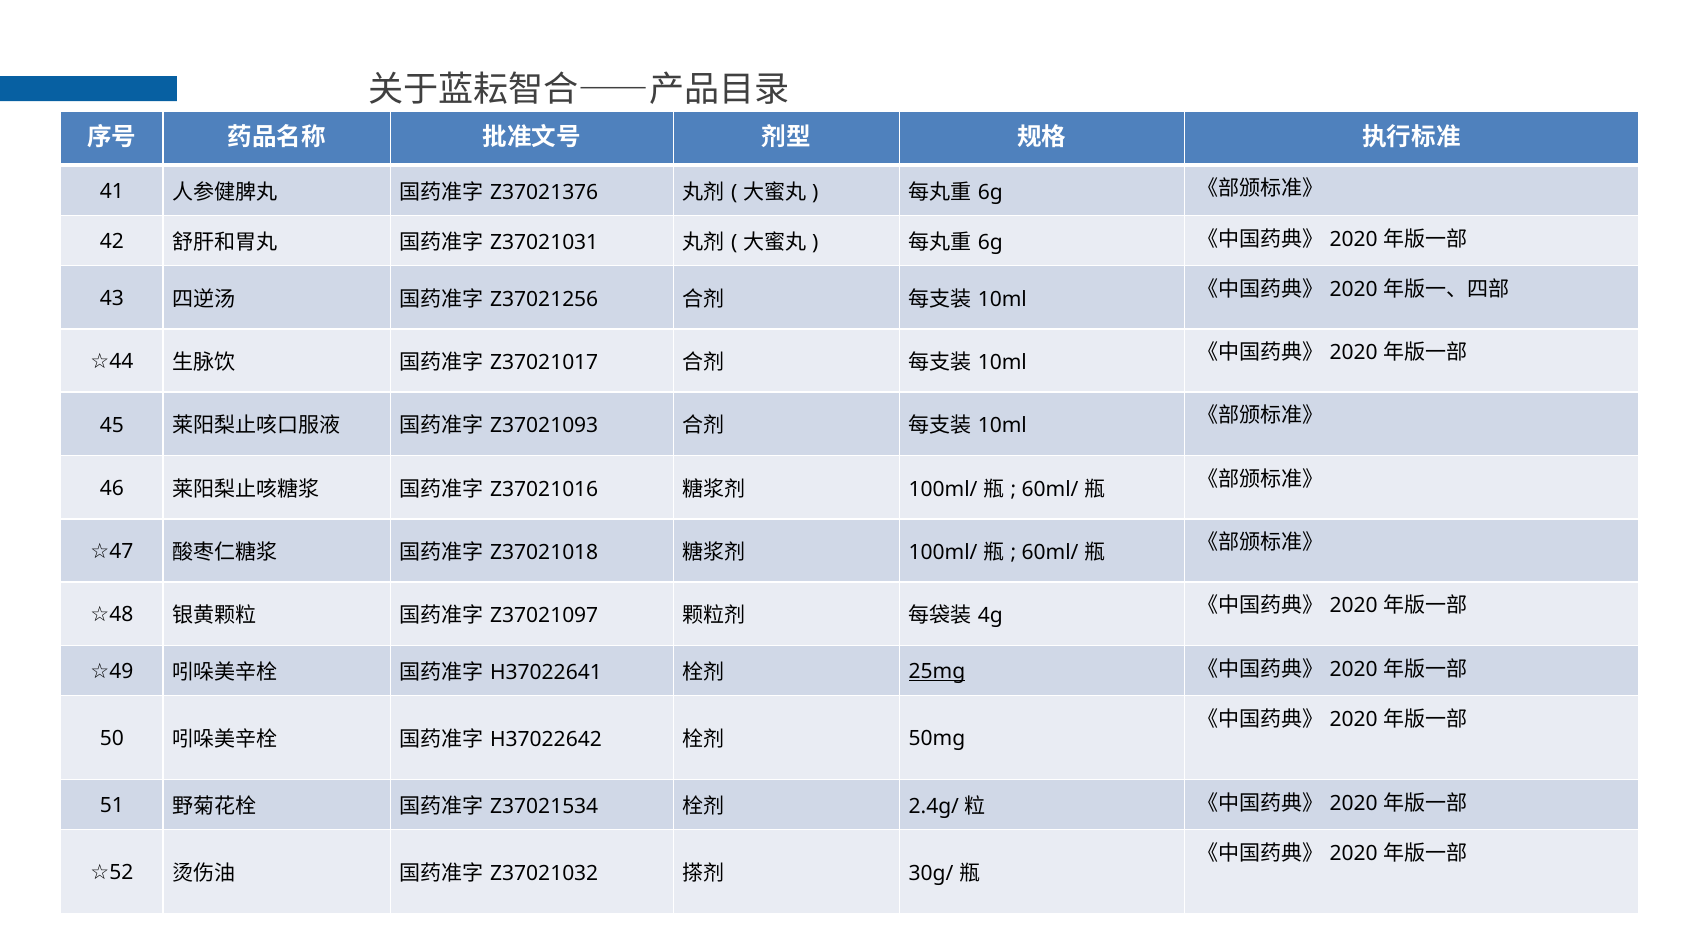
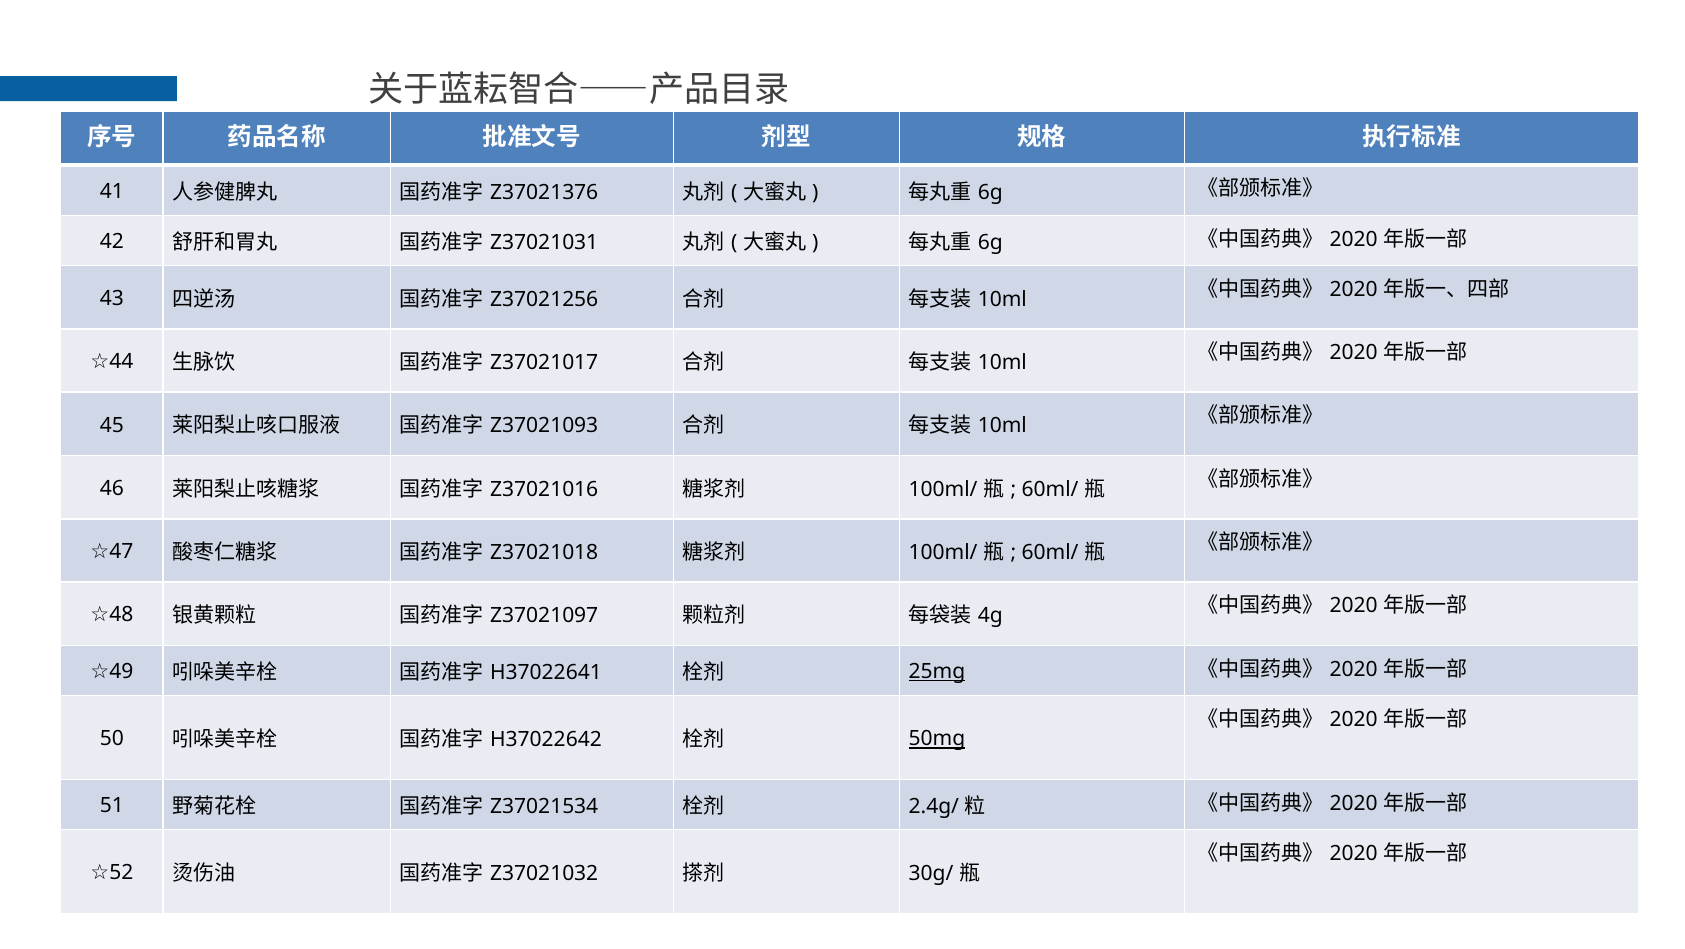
50mg underline: none -> present
